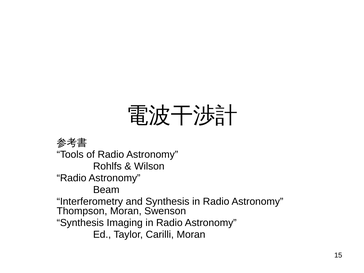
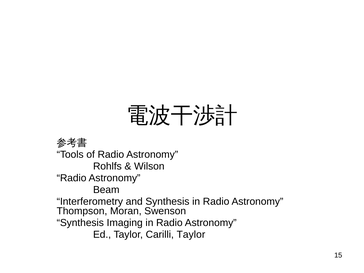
Carilli Moran: Moran -> Taylor
